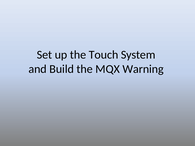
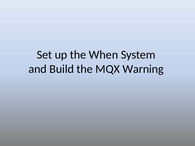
Touch: Touch -> When
